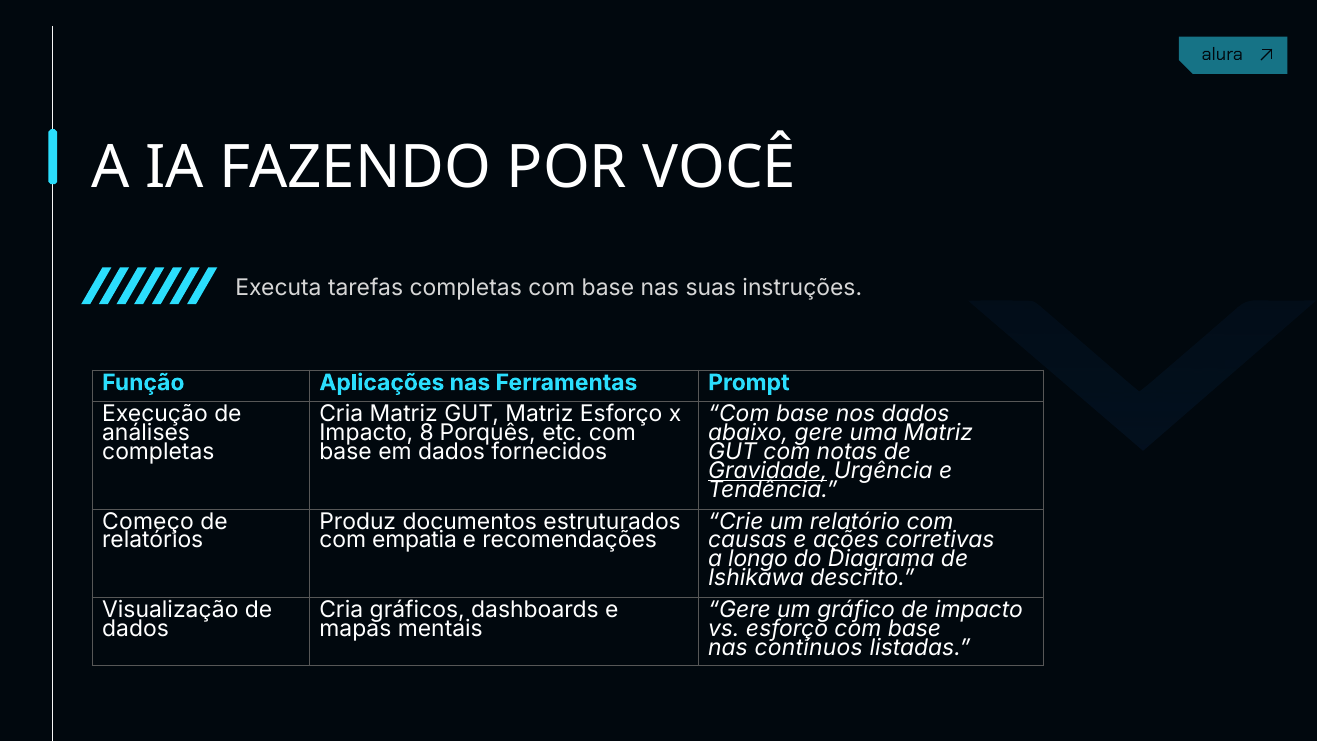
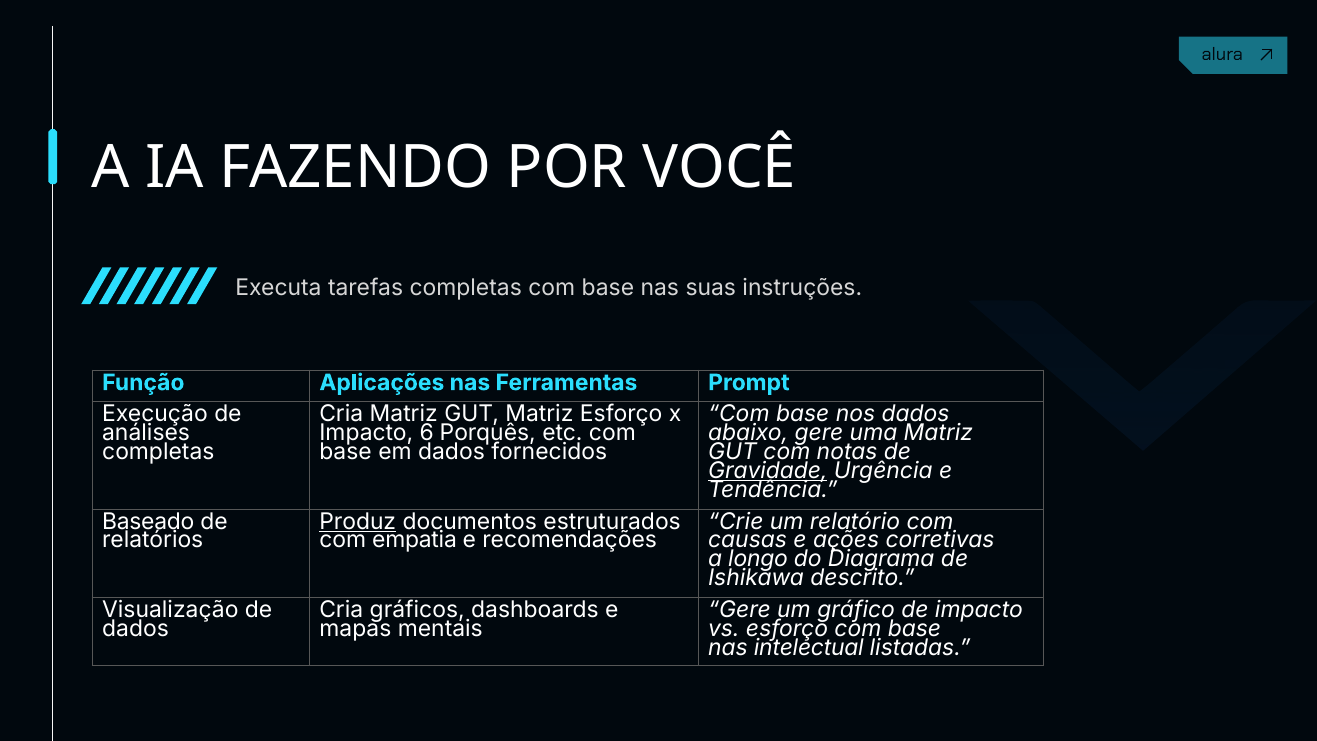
8: 8 -> 6
Começo: Começo -> Baseado
Produz underline: none -> present
contínuos: contínuos -> intelectual
